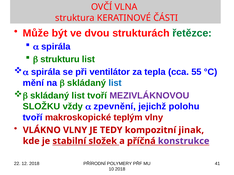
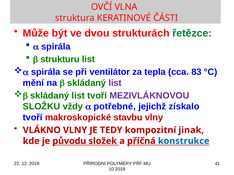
55: 55 -> 83
list at (115, 83) colour: blue -> purple
zpevnění: zpevnění -> potřebné
polohu: polohu -> získalo
teplým: teplým -> stavbu
stabilní: stabilní -> původu
konstrukce colour: purple -> blue
